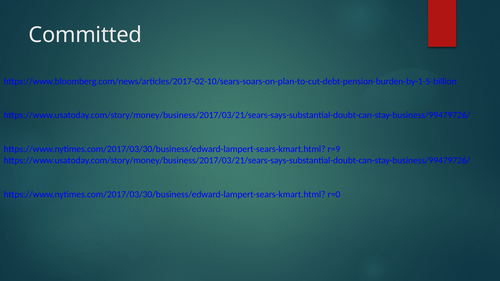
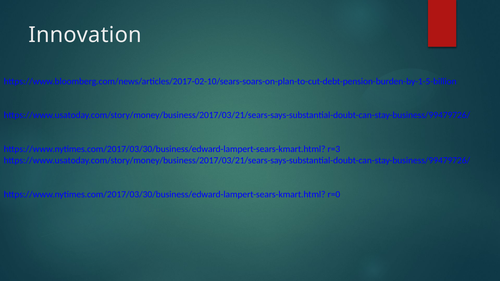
Committed: Committed -> Innovation
r=9: r=9 -> r=3
